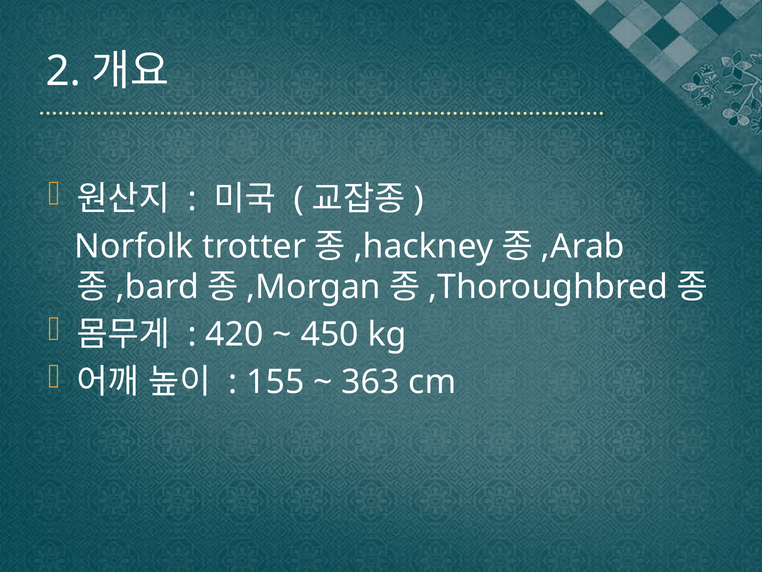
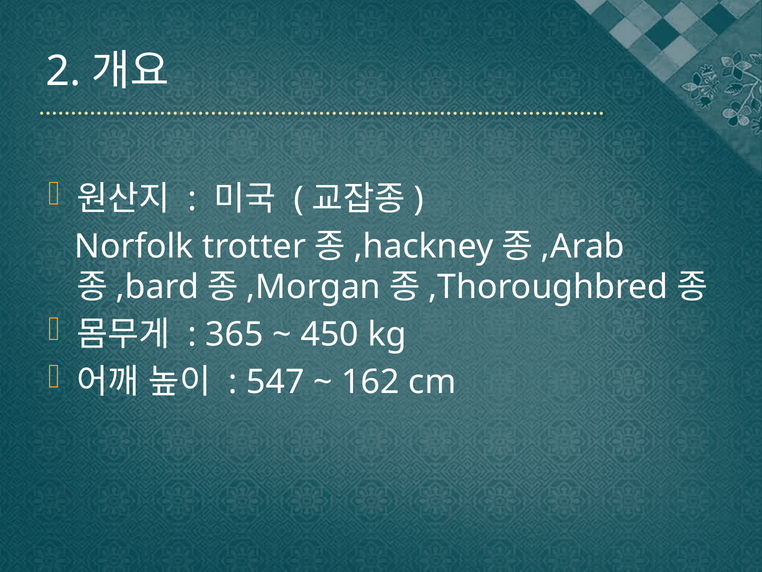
420: 420 -> 365
155: 155 -> 547
363: 363 -> 162
